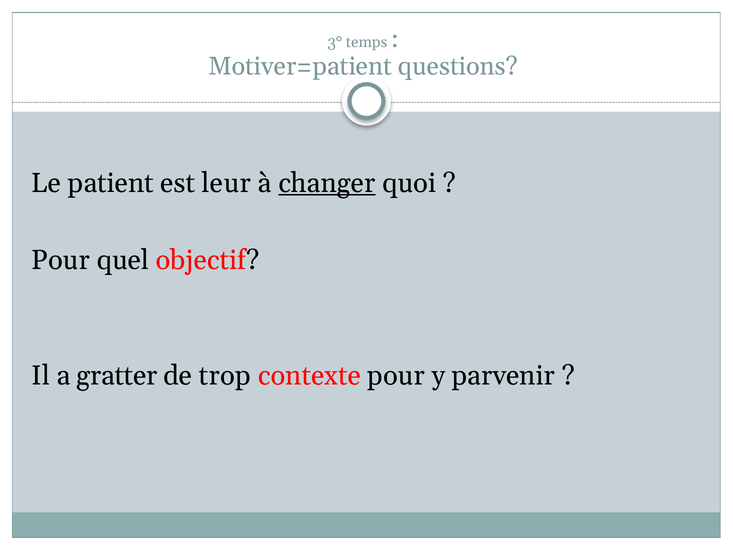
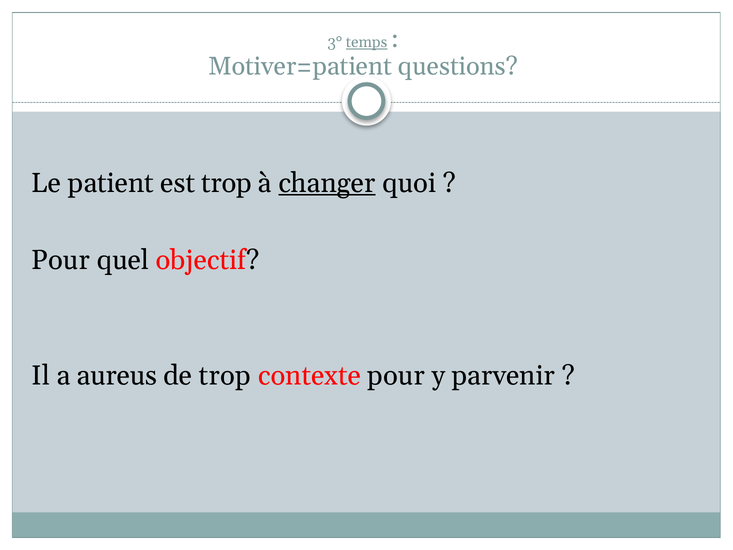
temps underline: none -> present
est leur: leur -> trop
gratter: gratter -> aureus
